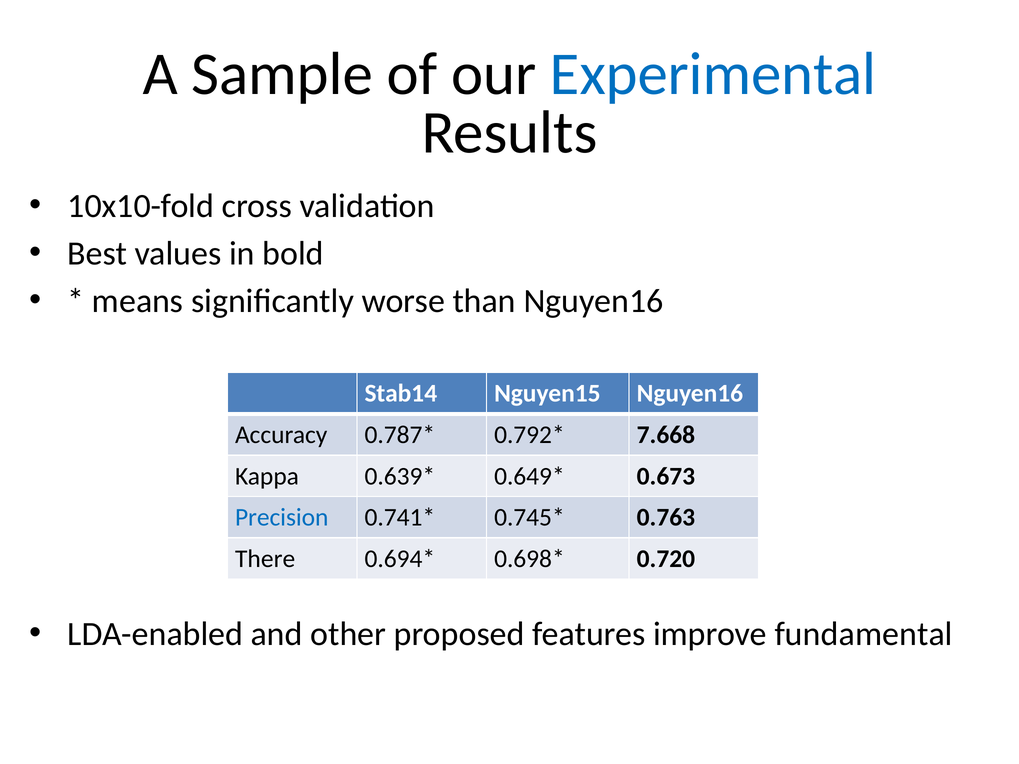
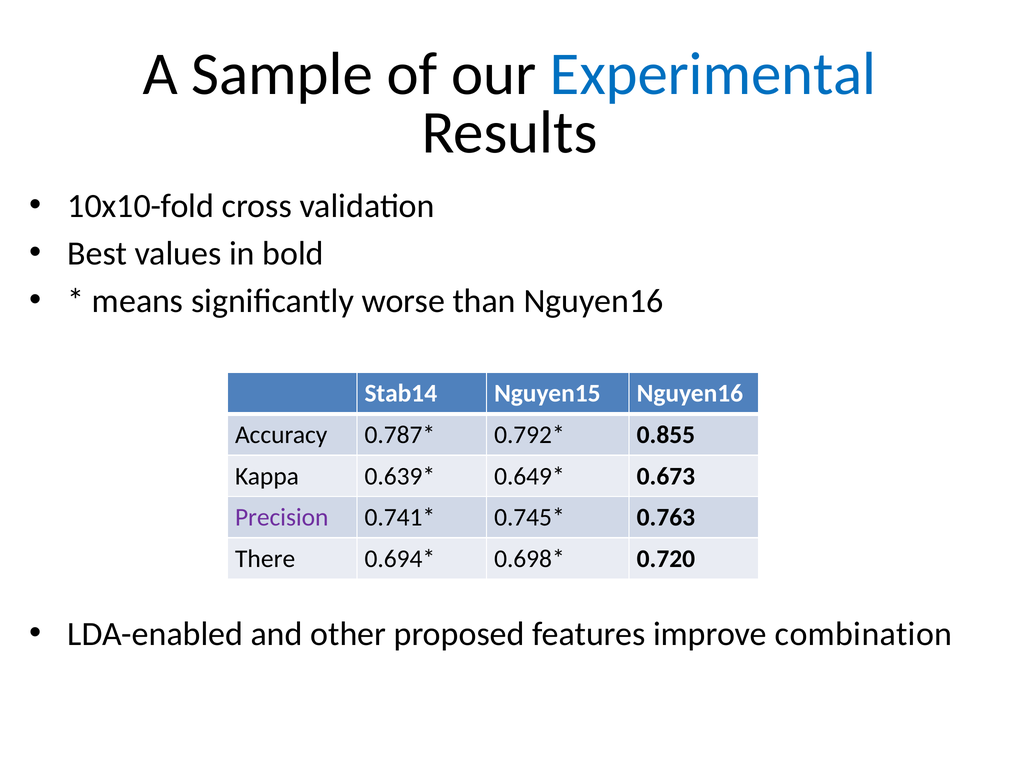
7.668: 7.668 -> 0.855
Precision colour: blue -> purple
fundamental: fundamental -> combination
